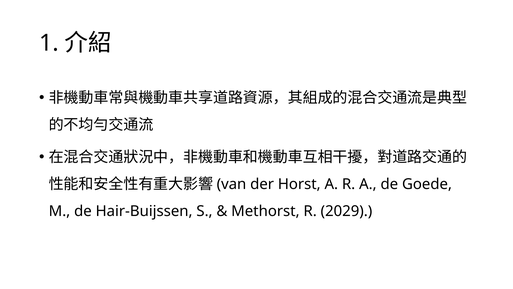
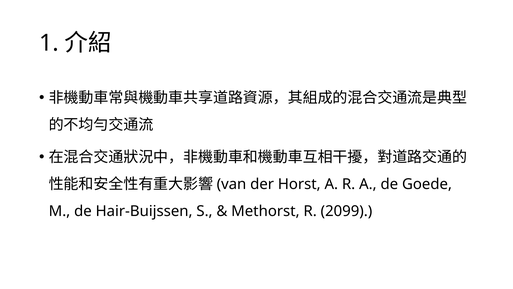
2029: 2029 -> 2099
